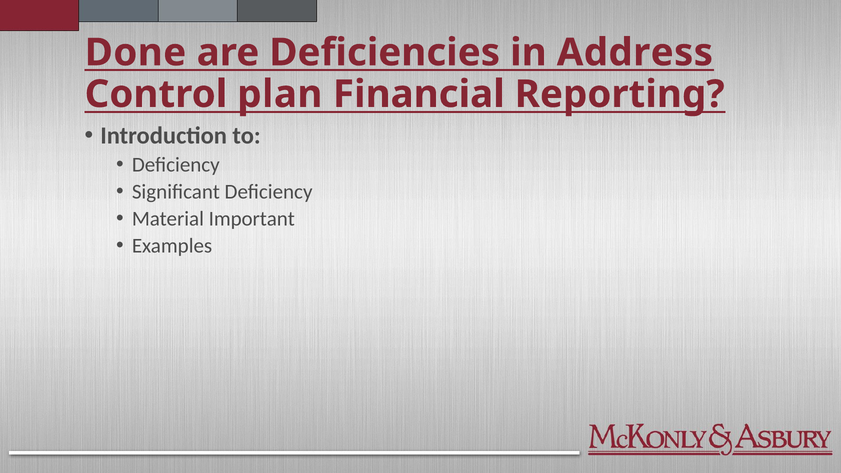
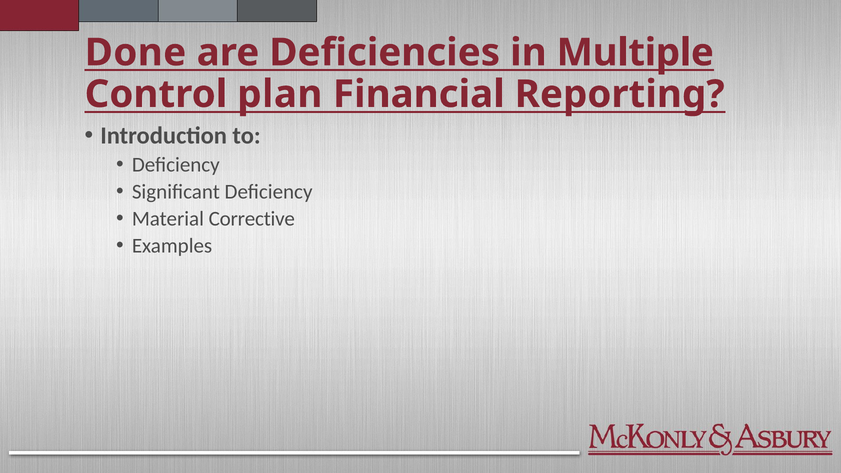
Address: Address -> Multiple
Important: Important -> Corrective
